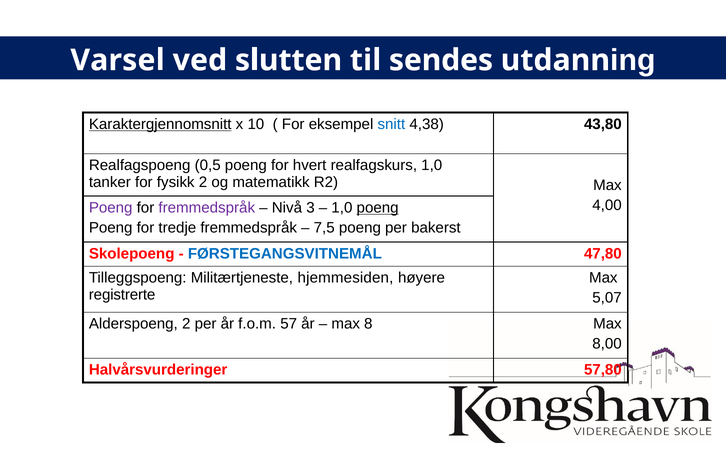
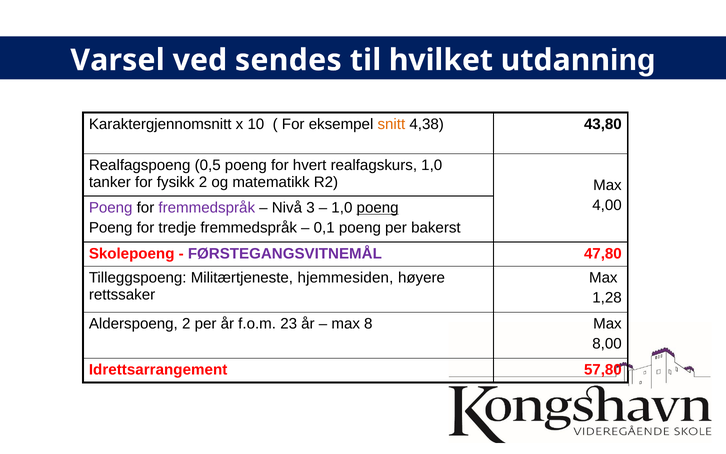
slutten: slutten -> sendes
sendes: sendes -> hvilket
Karaktergjennomsnitt underline: present -> none
snitt colour: blue -> orange
7,5: 7,5 -> 0,1
FØRSTEGANGSVITNEMÅL colour: blue -> purple
registrerte: registrerte -> rettssaker
5,07: 5,07 -> 1,28
57: 57 -> 23
Halvårsvurderinger: Halvårsvurderinger -> Idrettsarrangement
